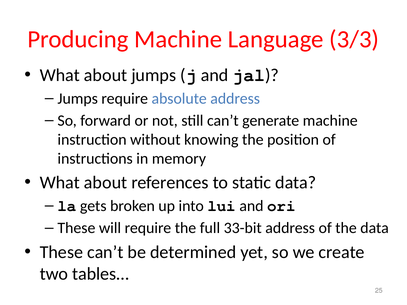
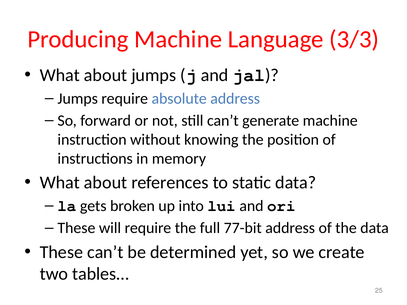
33-bit: 33-bit -> 77-bit
